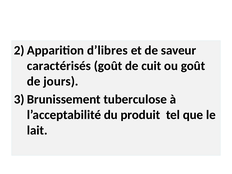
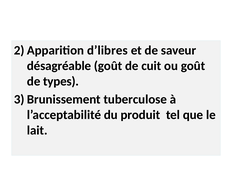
caractérisés: caractérisés -> désagréable
jours: jours -> types
